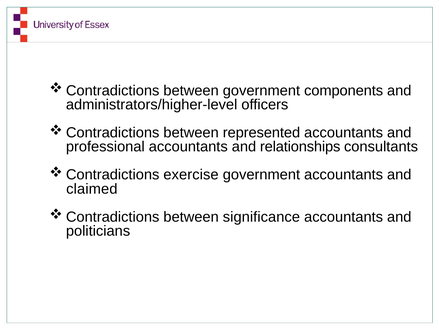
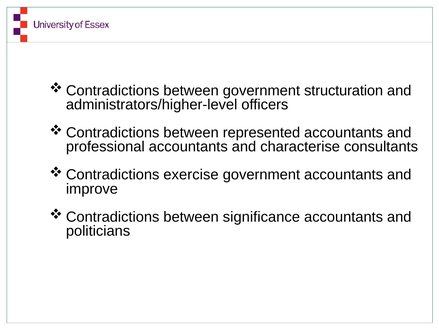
components: components -> structuration
relationships: relationships -> characterise
claimed: claimed -> improve
